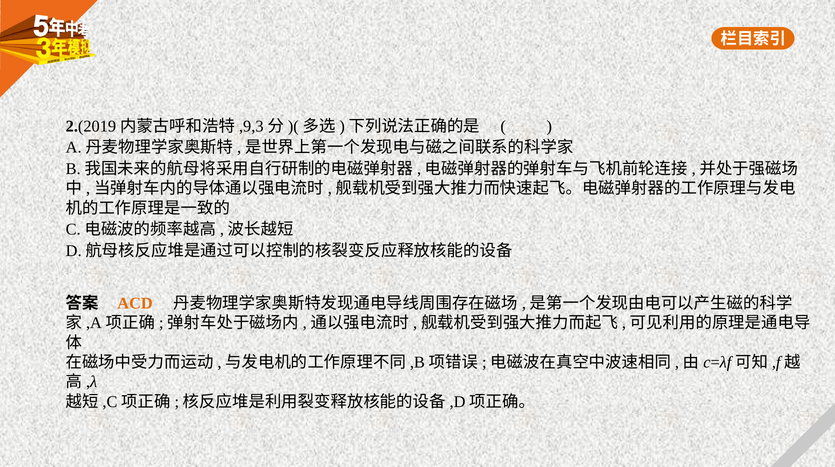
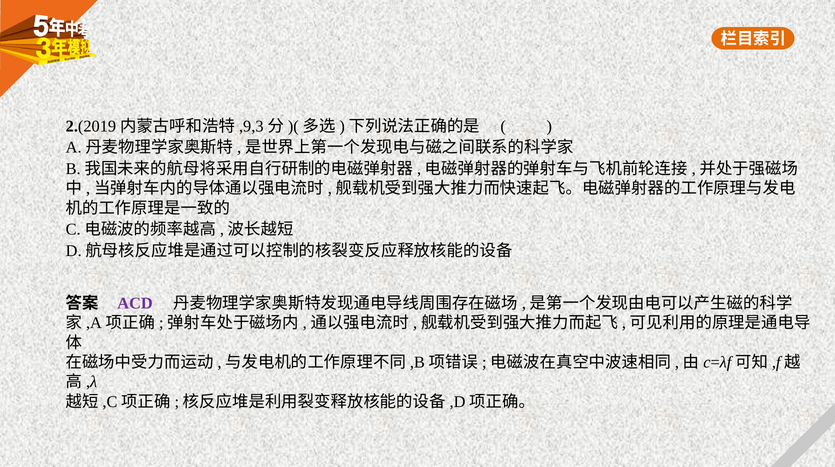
ACD colour: orange -> purple
